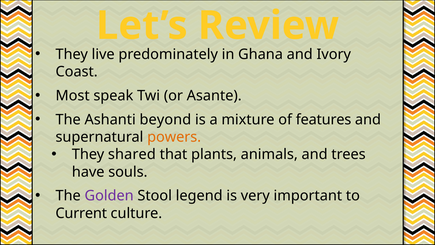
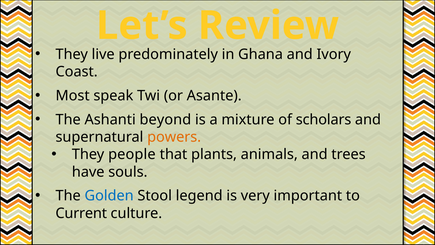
features: features -> scholars
shared: shared -> people
Golden colour: purple -> blue
